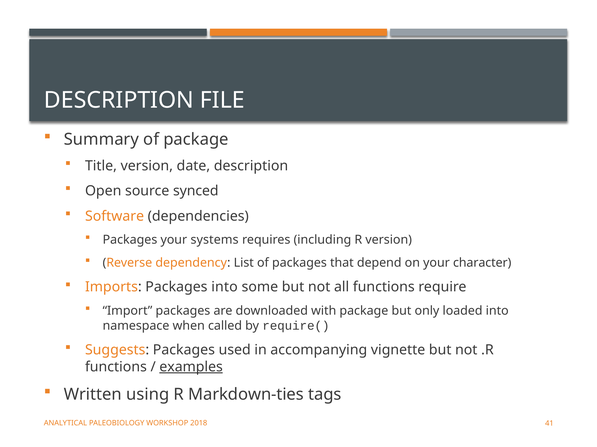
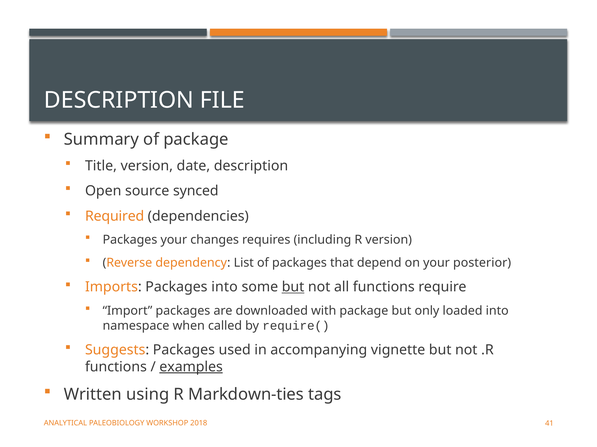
Software: Software -> Required
systems: systems -> changes
character: character -> posterior
but at (293, 287) underline: none -> present
